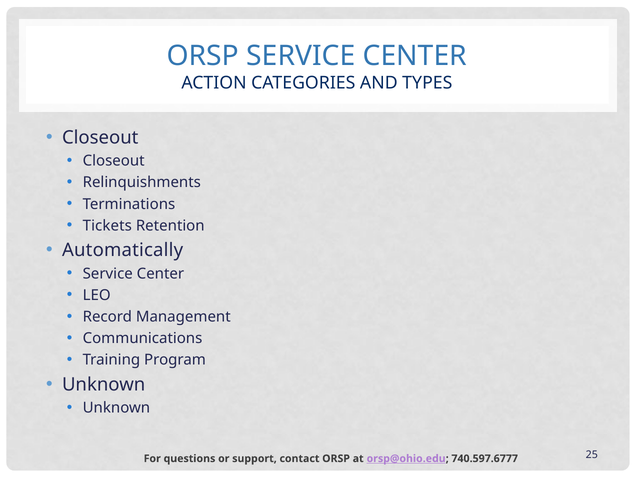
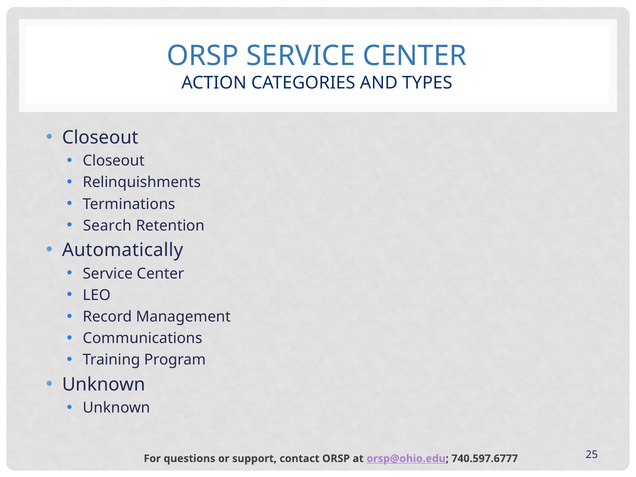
Tickets: Tickets -> Search
